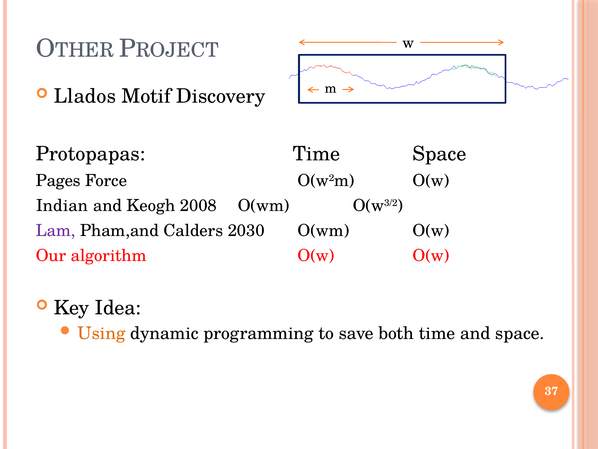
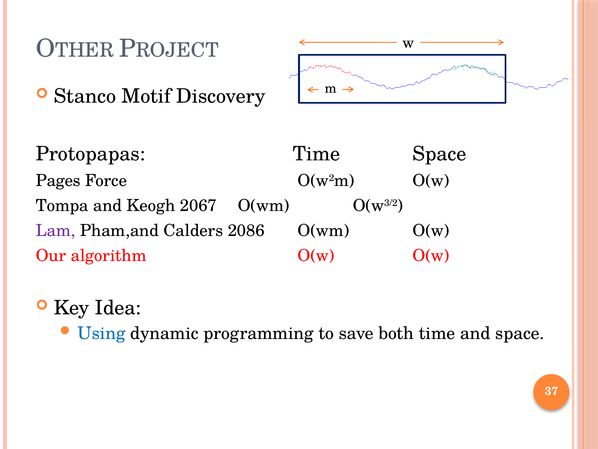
Llados: Llados -> Stanco
Indian: Indian -> Tompa
2008: 2008 -> 2067
2030: 2030 -> 2086
Using colour: orange -> blue
